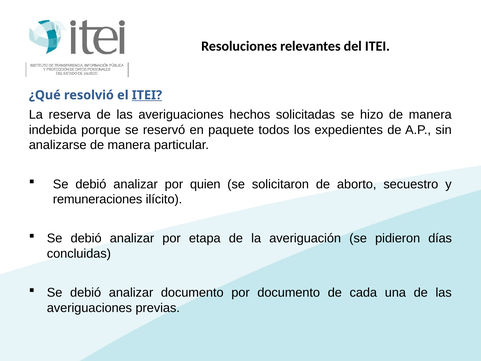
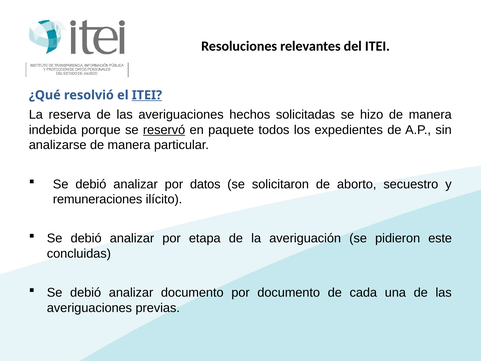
reservó underline: none -> present
quien: quien -> datos
días: días -> este
